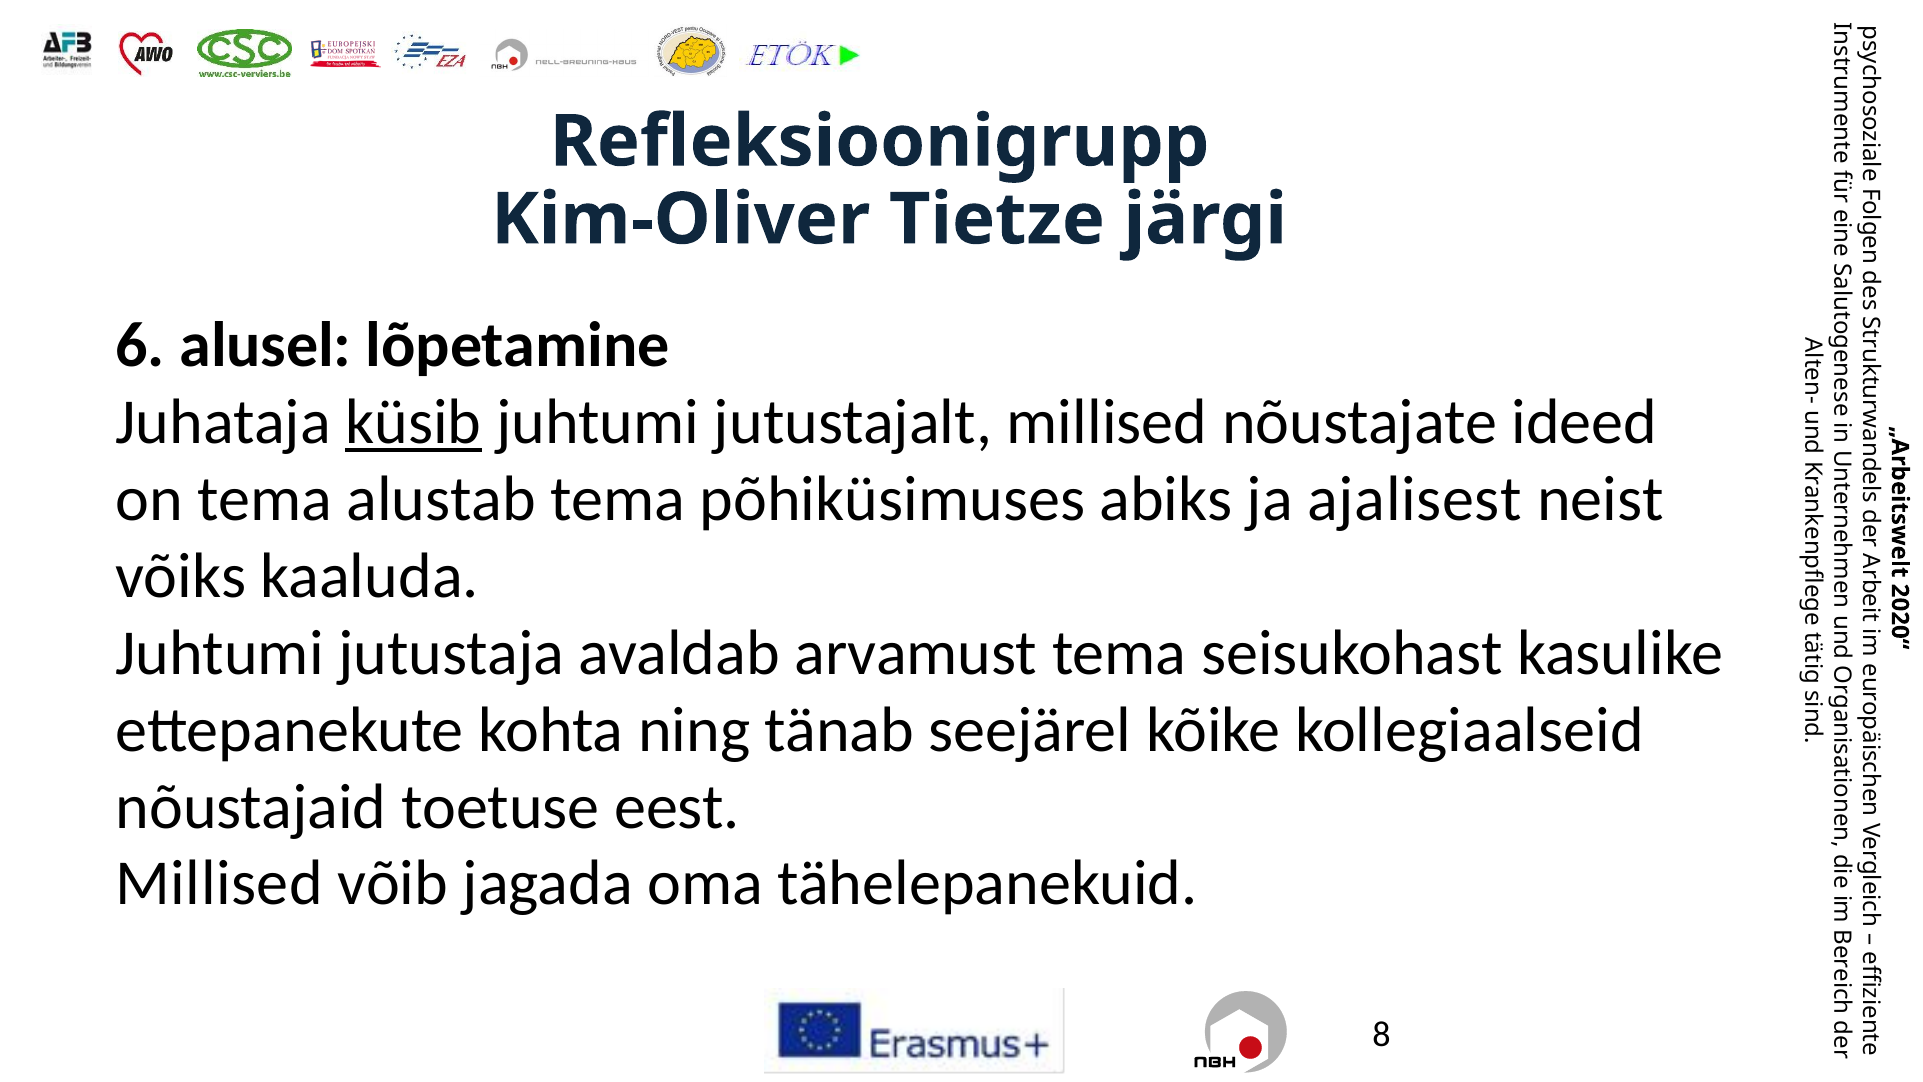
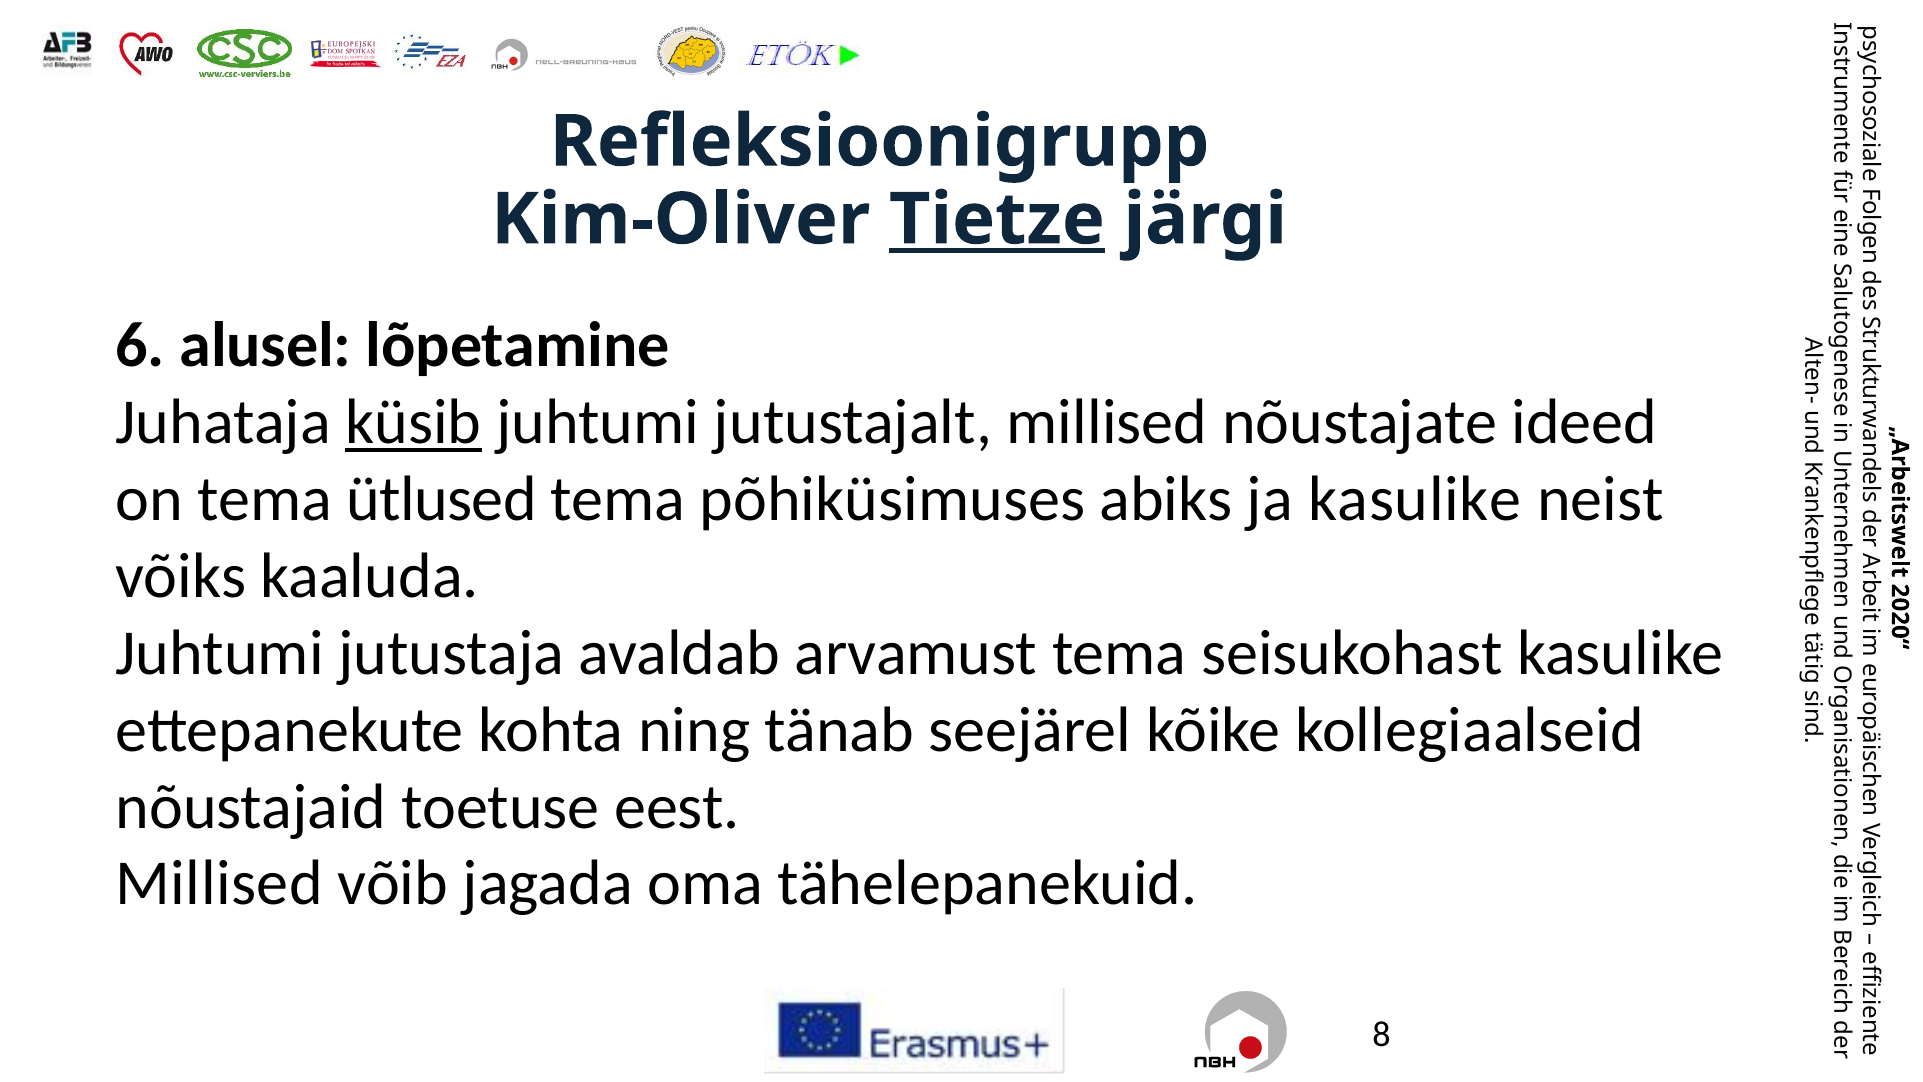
Tietze underline: none -> present
alustab: alustab -> ütlused
ja ajalisest: ajalisest -> kasulike
